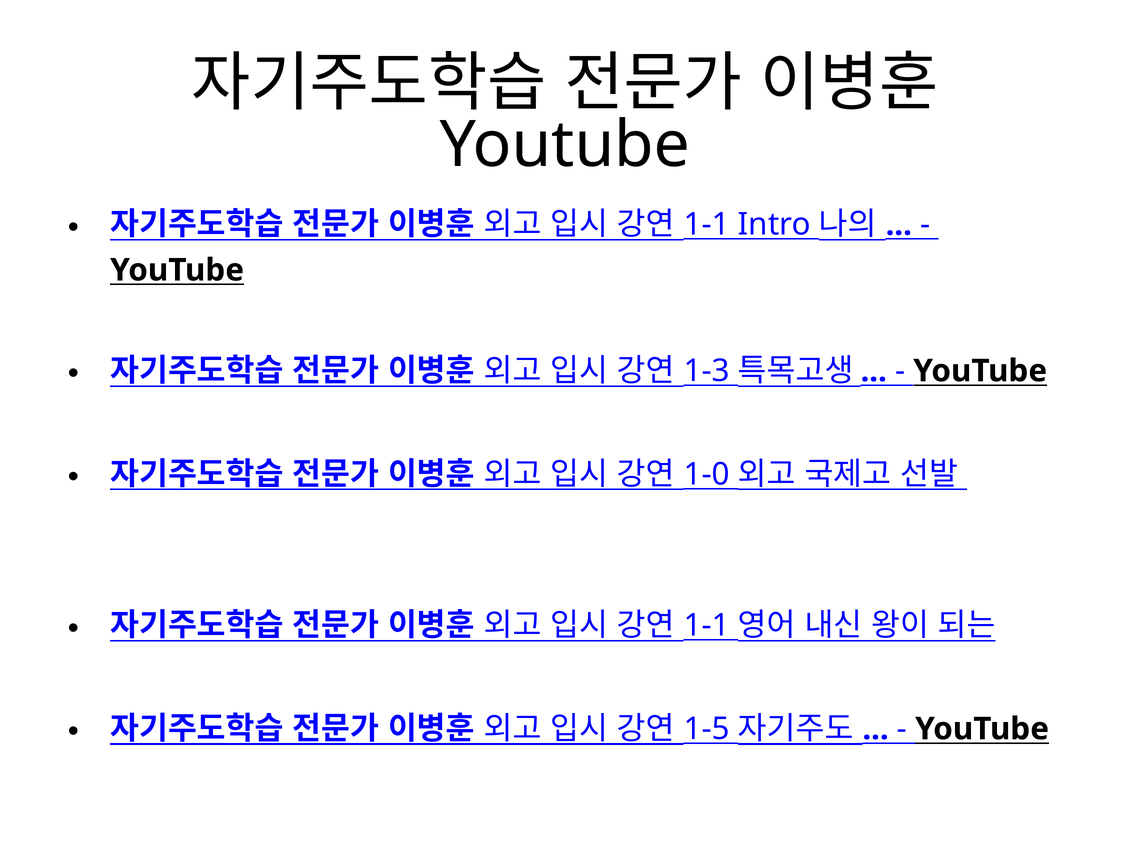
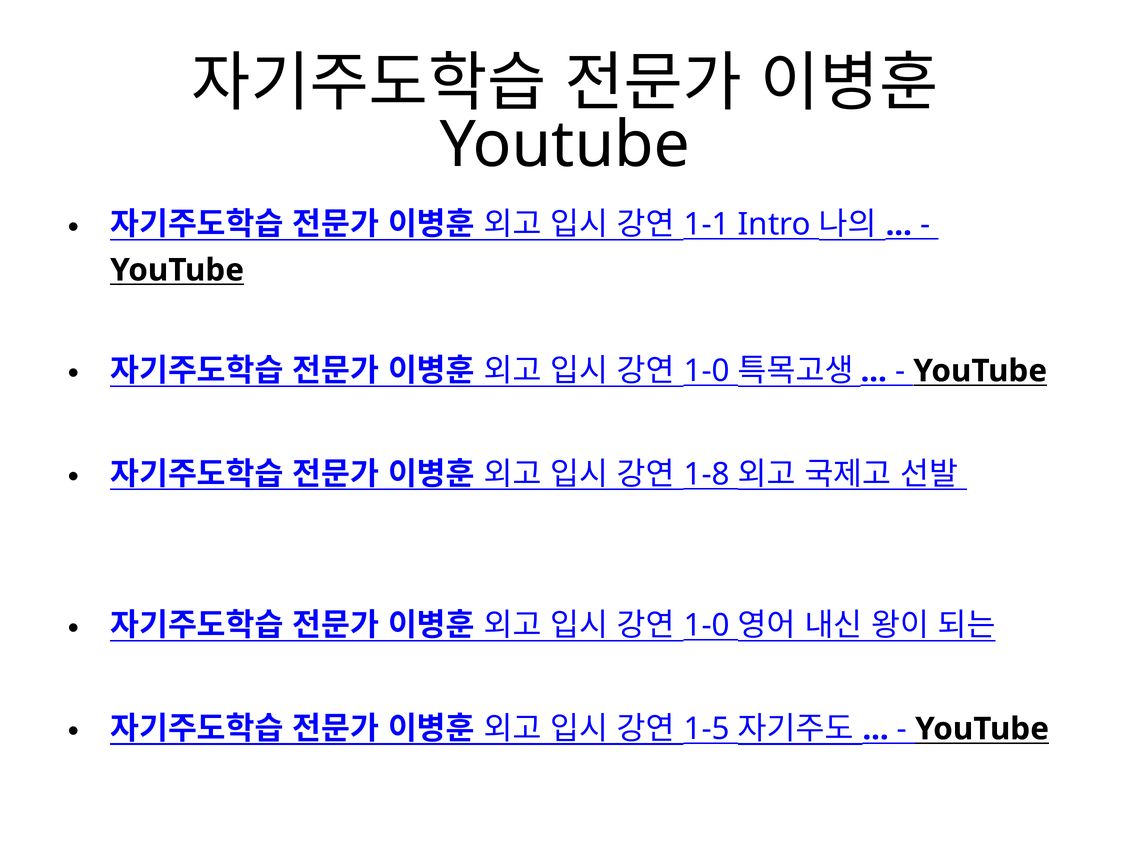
1-3 at (707, 371): 1-3 -> 1-0
1-0: 1-0 -> 1-8
1-1 at (707, 625): 1-1 -> 1-0
